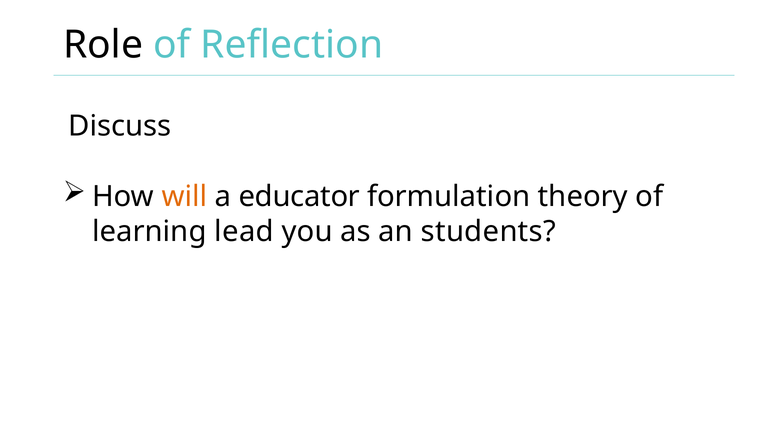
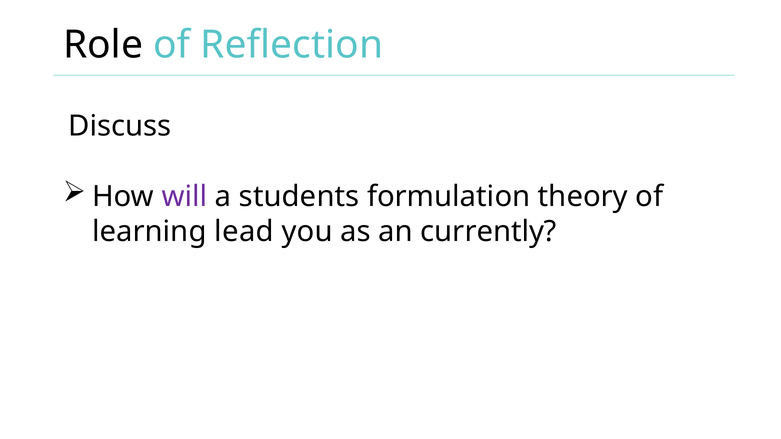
will colour: orange -> purple
educator: educator -> students
students: students -> currently
